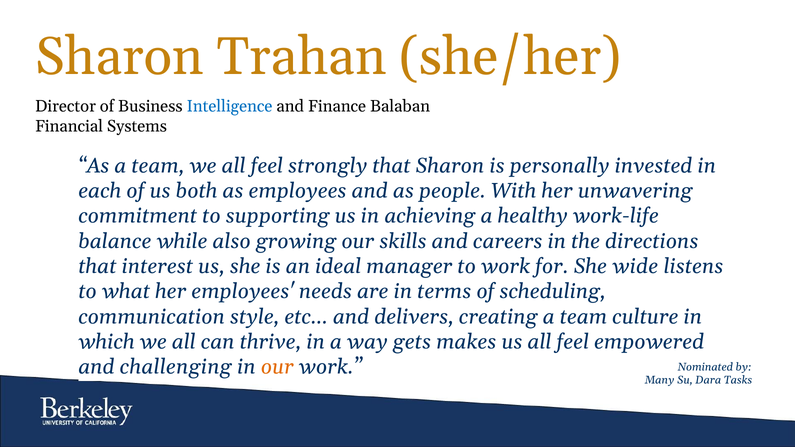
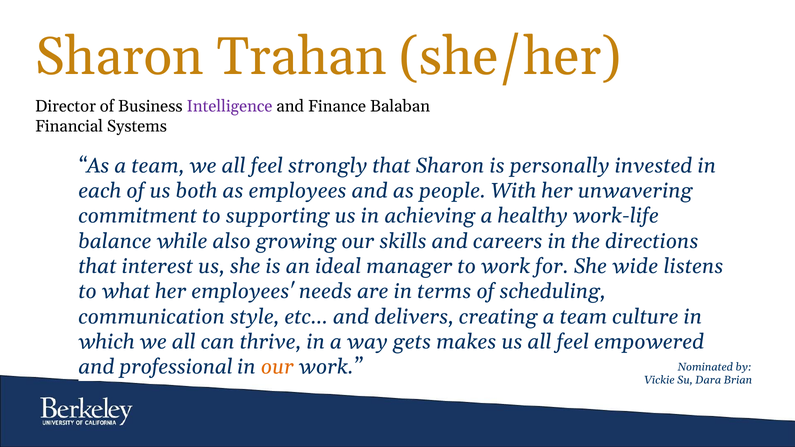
Intelligence colour: blue -> purple
challenging: challenging -> professional
Many: Many -> Vickie
Tasks: Tasks -> Brian
